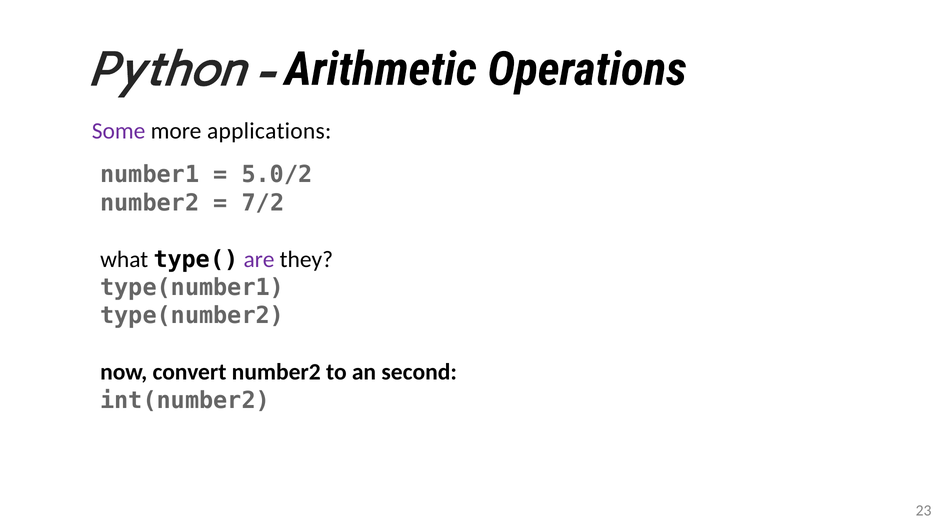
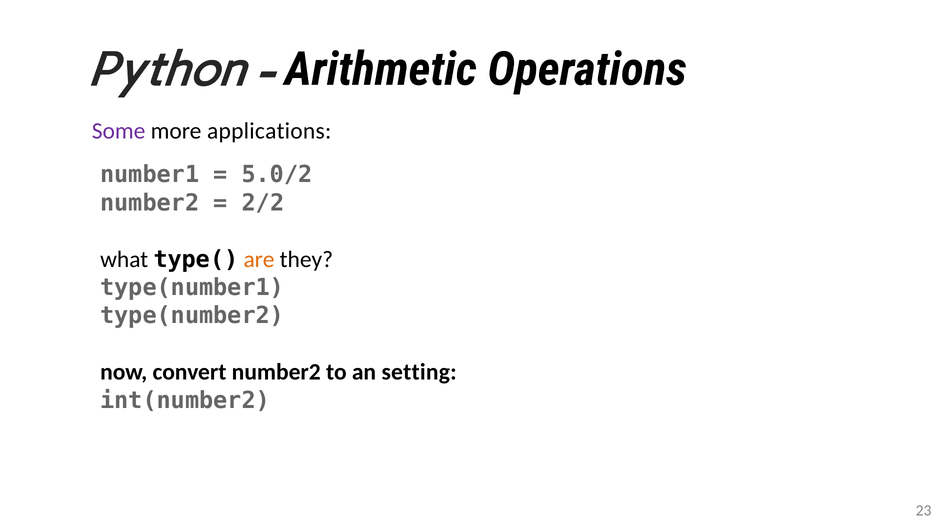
7/2: 7/2 -> 2/2
are colour: purple -> orange
second: second -> setting
